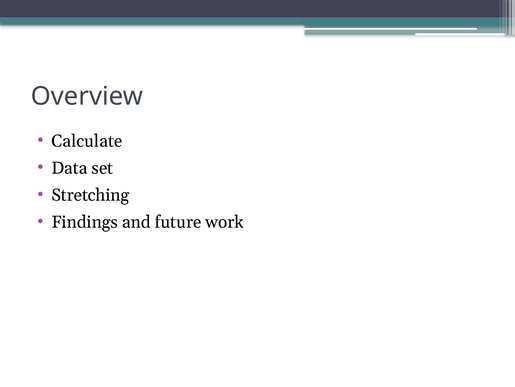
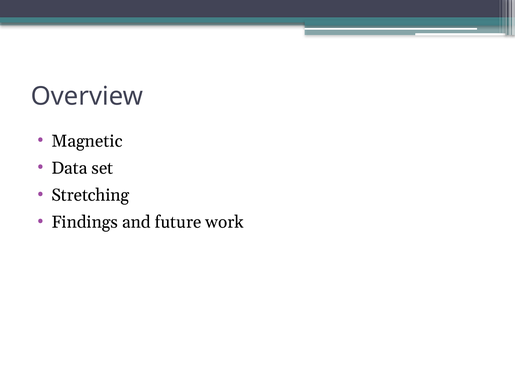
Calculate: Calculate -> Magnetic
